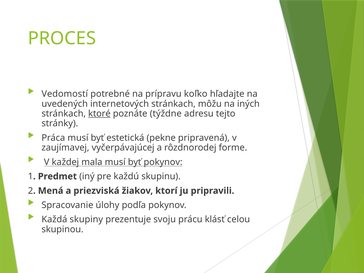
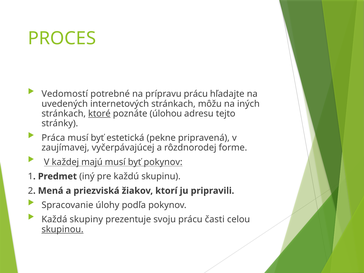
prípravu koľko: koľko -> prácu
týždne: týždne -> úlohou
mala: mala -> majú
klásť: klásť -> časti
skupinou underline: none -> present
